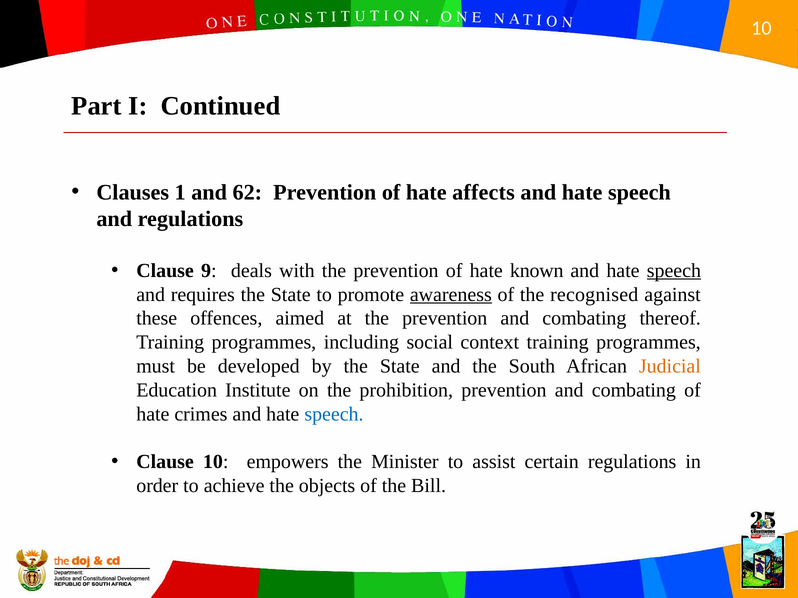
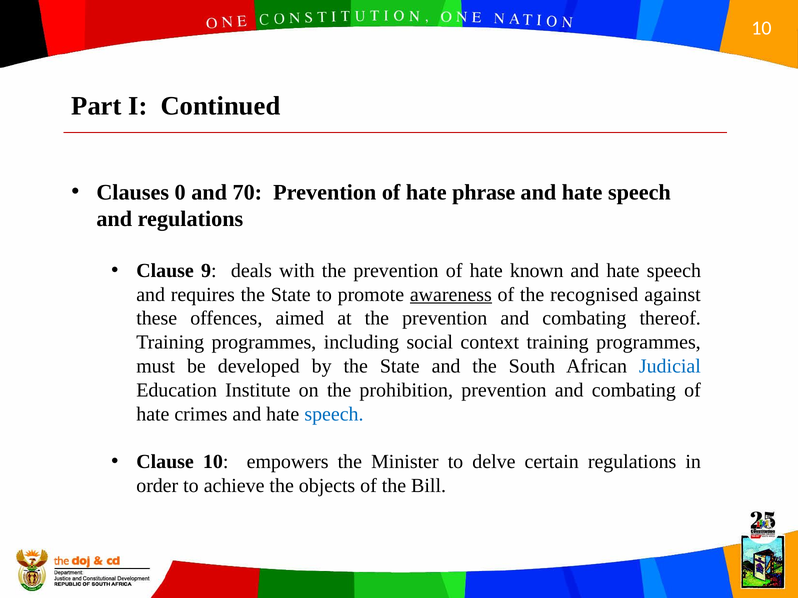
1: 1 -> 0
62: 62 -> 70
affects: affects -> phrase
speech at (674, 271) underline: present -> none
Judicial colour: orange -> blue
assist: assist -> delve
